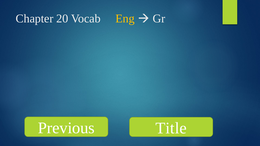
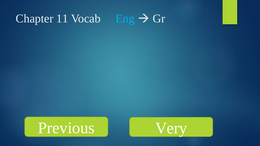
20: 20 -> 11
Eng colour: yellow -> light blue
Title: Title -> Very
